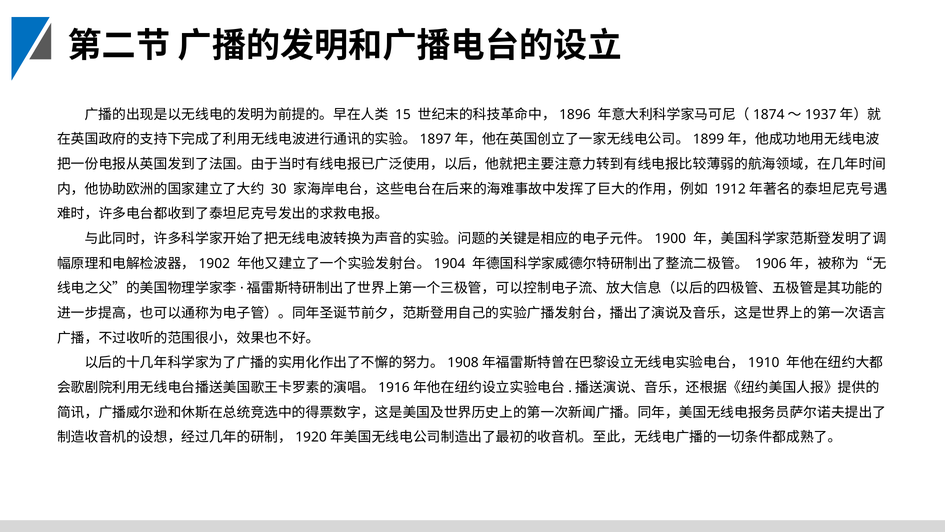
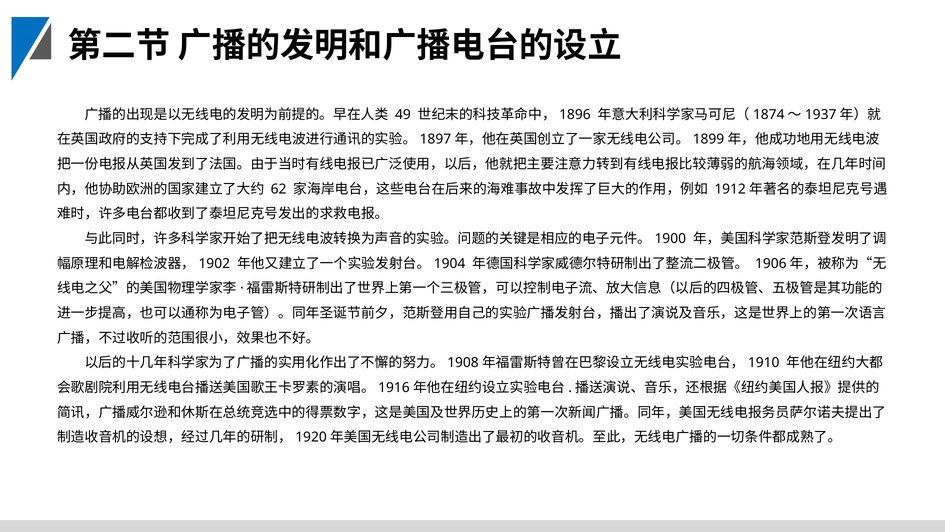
15: 15 -> 49
30: 30 -> 62
